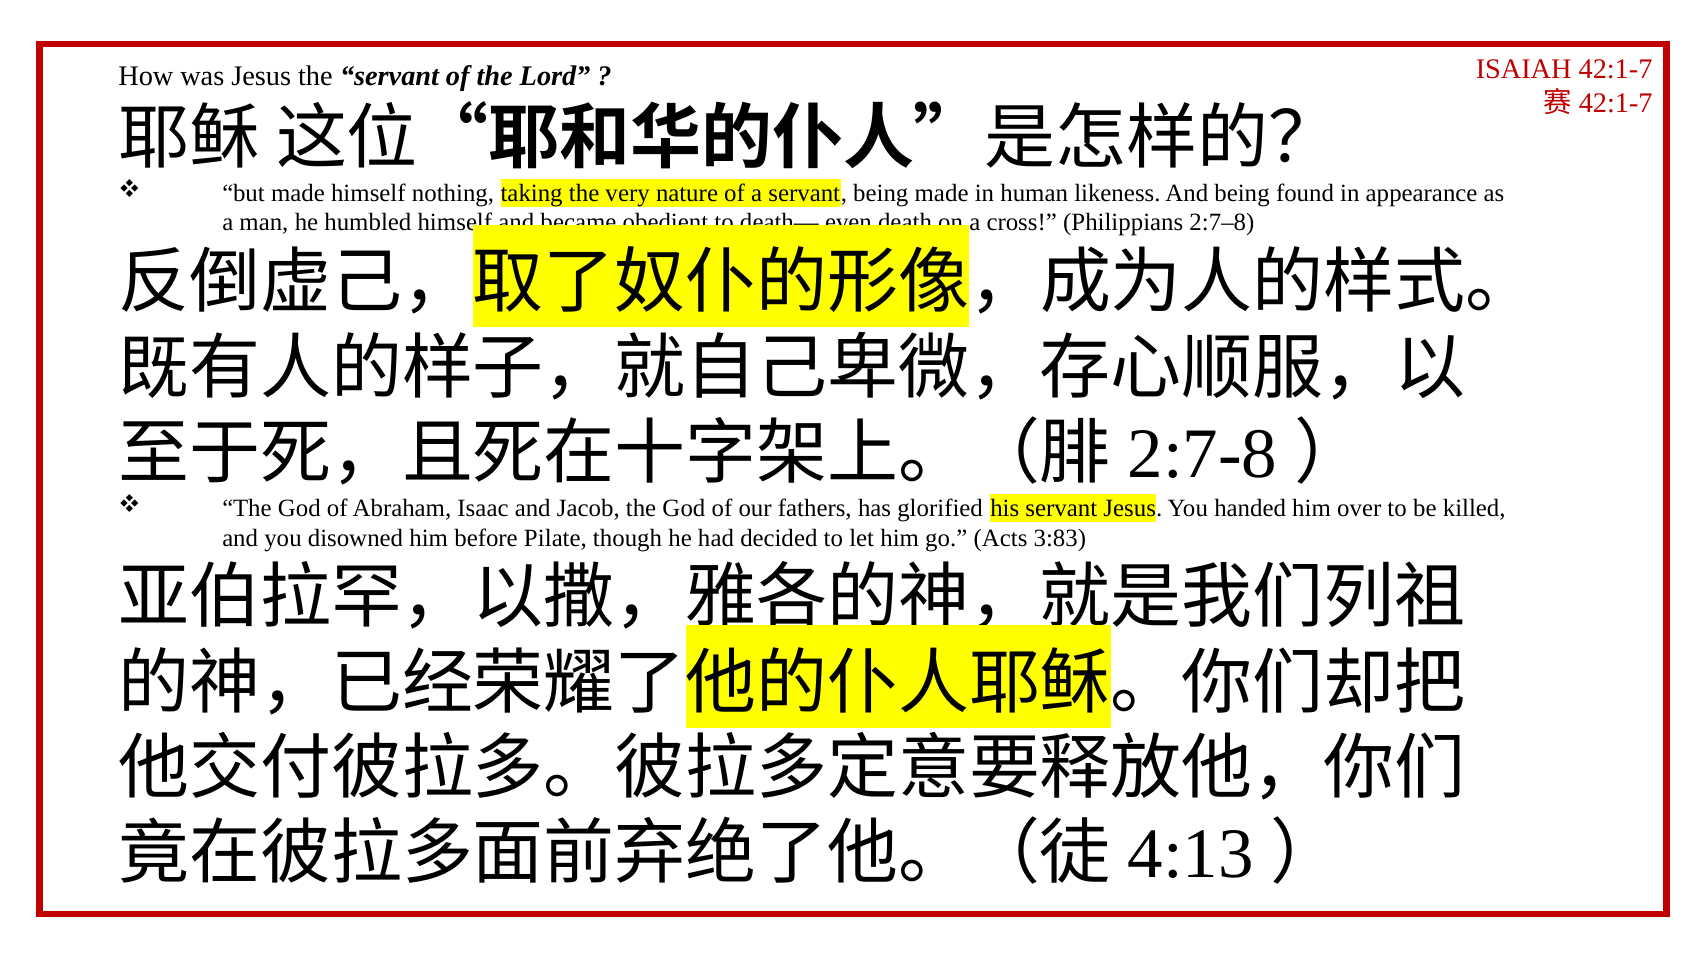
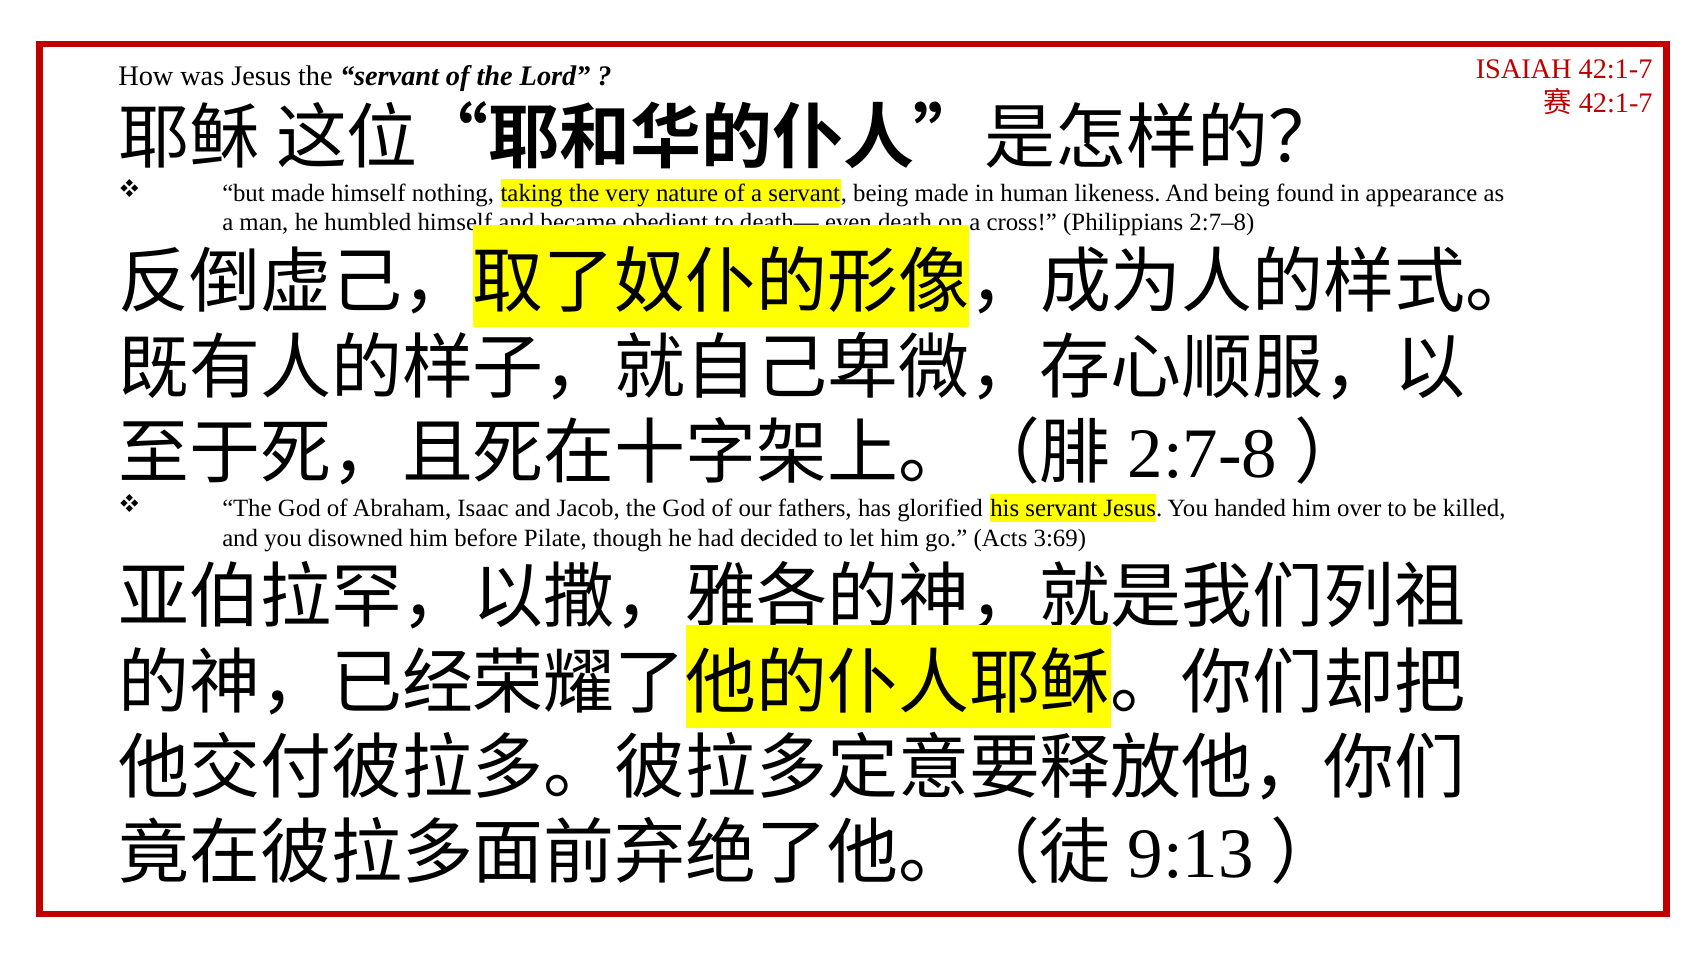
3:83: 3:83 -> 3:69
4:13: 4:13 -> 9:13
